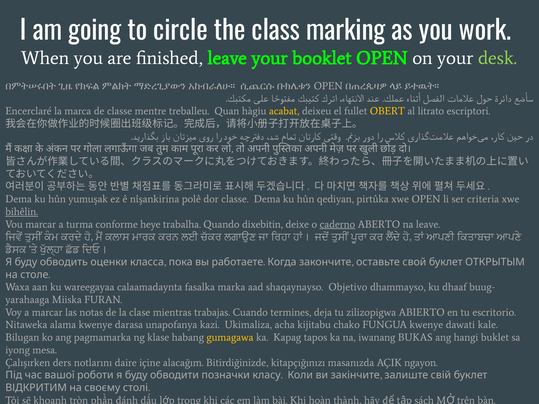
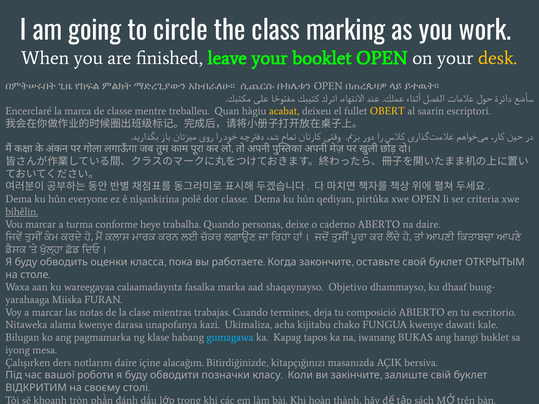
desk colour: light green -> yellow
litrato: litrato -> saarin
yumuşak: yumuşak -> everyone
dixebitin: dixebitin -> personas
caderno underline: present -> none
na leave: leave -> daire
zilizopigwa: zilizopigwa -> composició
gumagawa colour: yellow -> light blue
ngayon: ngayon -> bersiva
